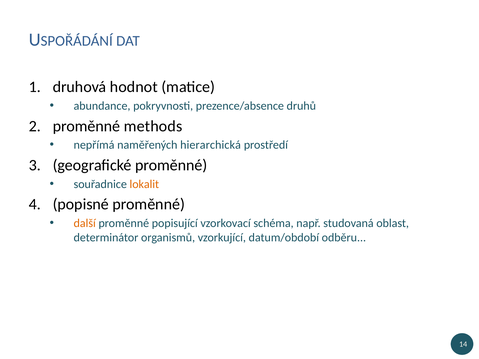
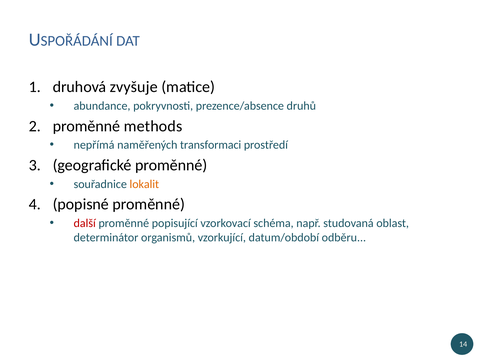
hodnot: hodnot -> zvyšuje
hierarchická: hierarchická -> transformaci
další colour: orange -> red
